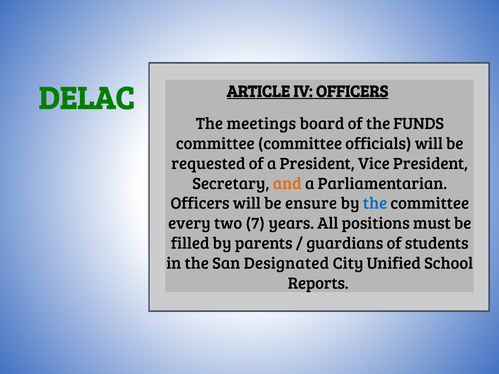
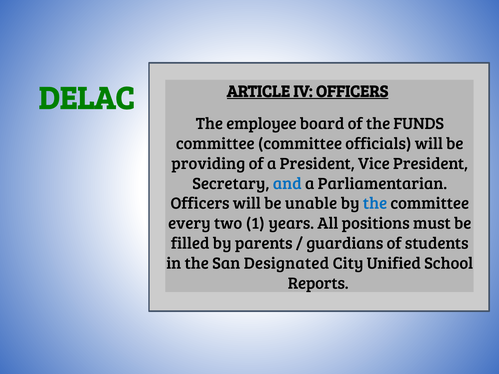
meetings: meetings -> employee
requested: requested -> providing
and colour: orange -> blue
ensure: ensure -> unable
7: 7 -> 1
